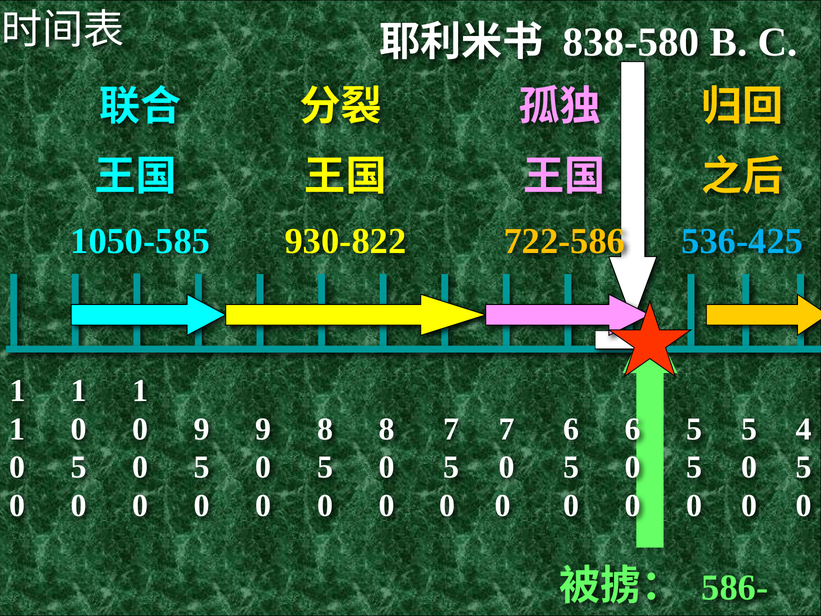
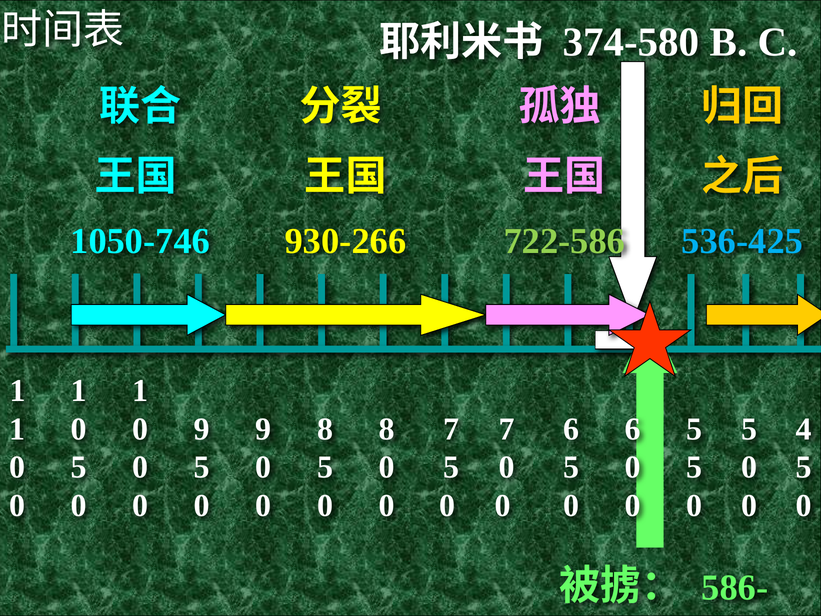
838-580: 838-580 -> 374-580
1050-585: 1050-585 -> 1050-746
930-822: 930-822 -> 930-266
722-586 colour: yellow -> light green
